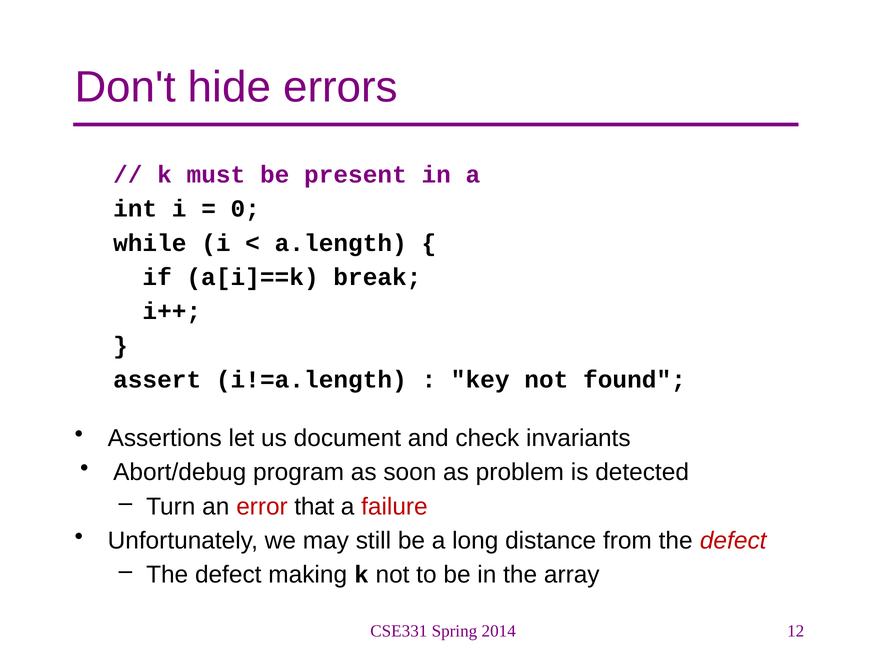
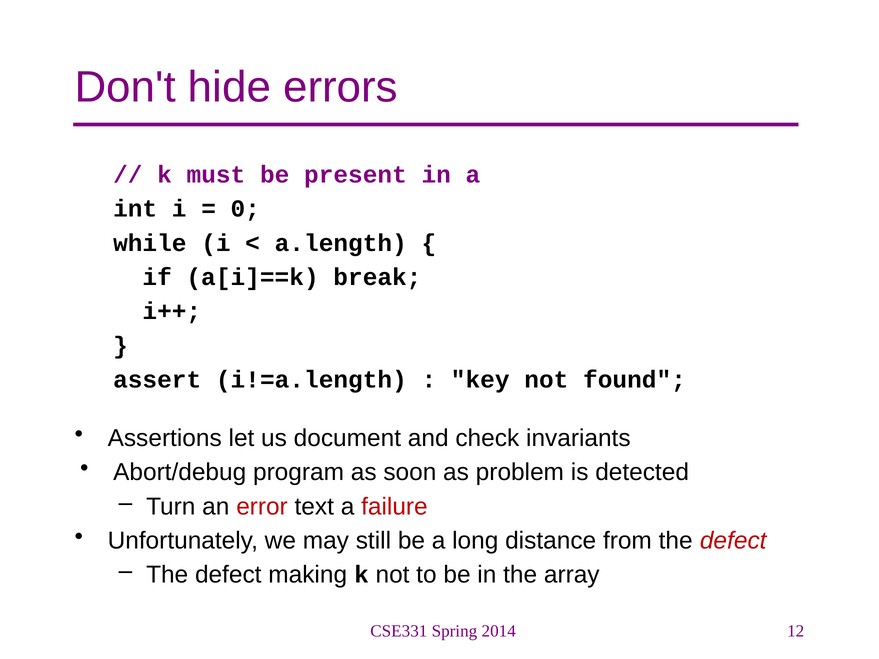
that: that -> text
